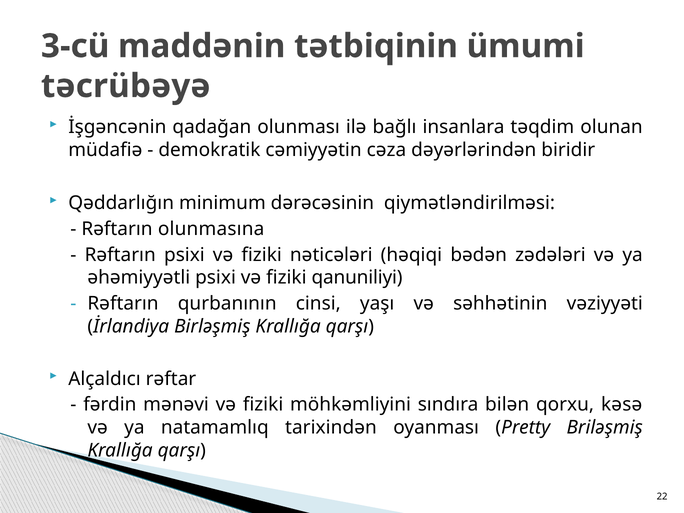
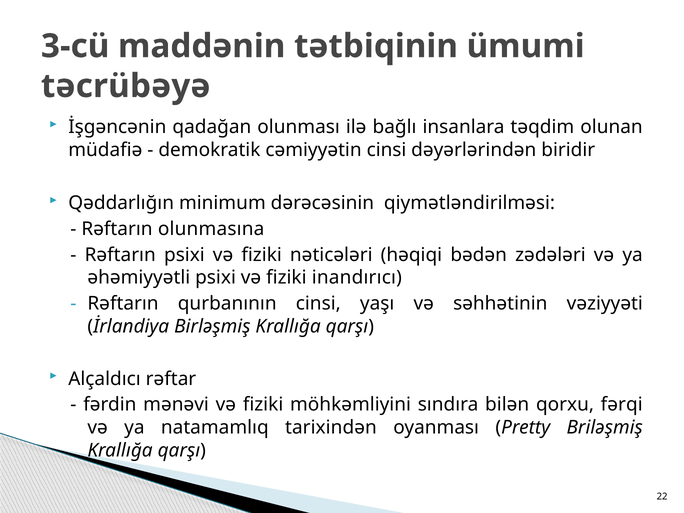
cəmiyyətin cəza: cəza -> cinsi
qanuniliyi: qanuniliyi -> inandırıcı
kəsə: kəsə -> fərqi
